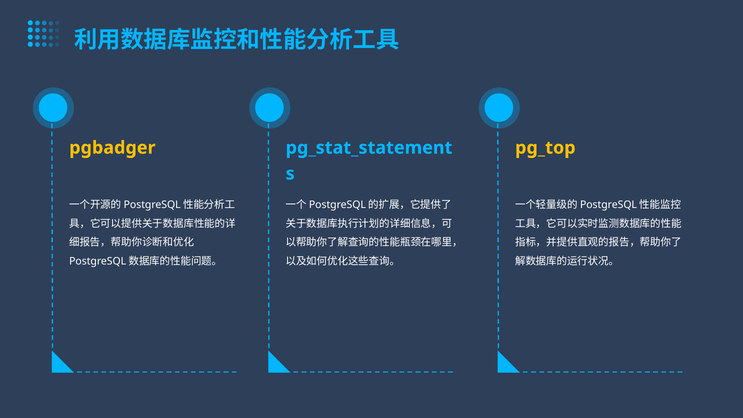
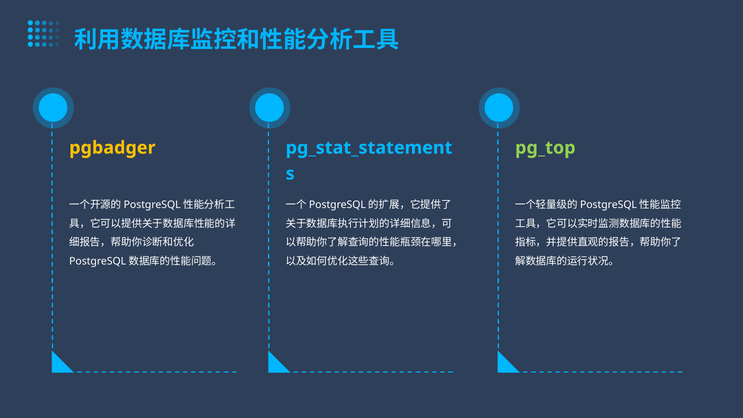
pg_top colour: yellow -> light green
